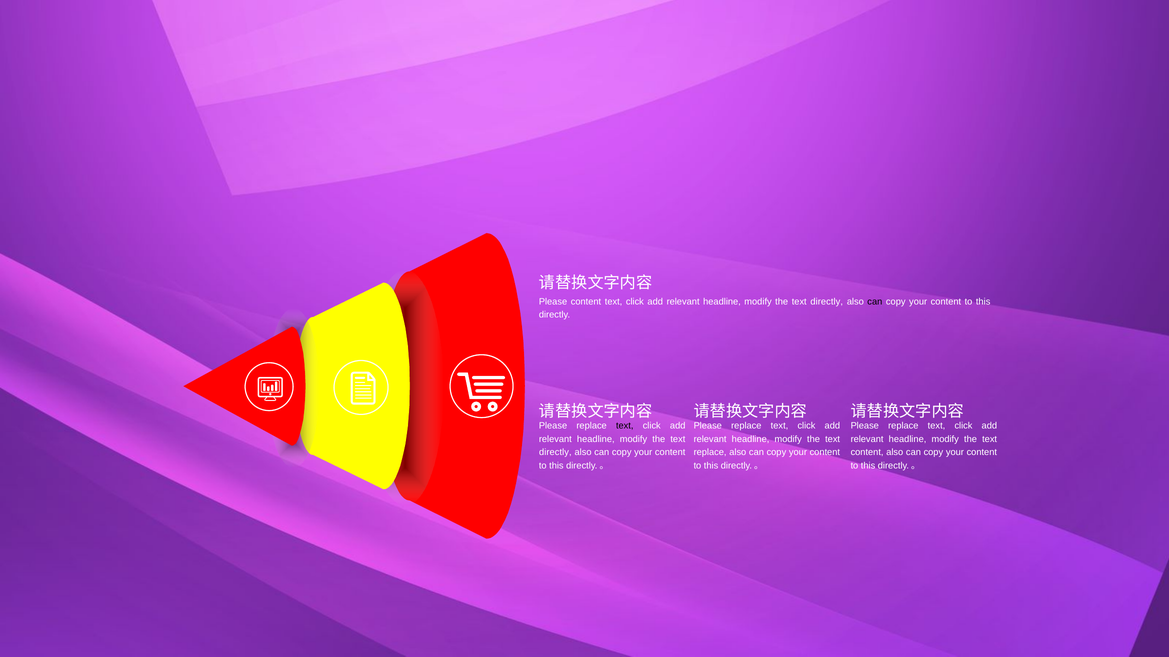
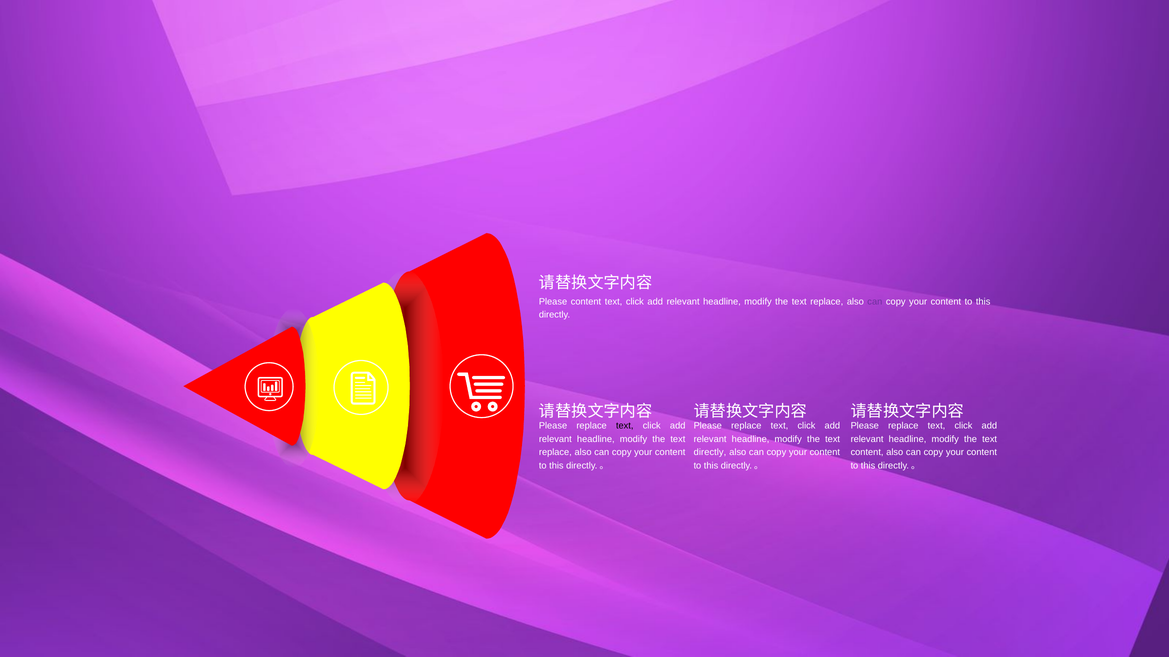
directly at (827, 302): directly -> replace
can at (875, 302) colour: black -> purple
directly at (555, 453): directly -> replace
replace at (710, 453): replace -> directly
